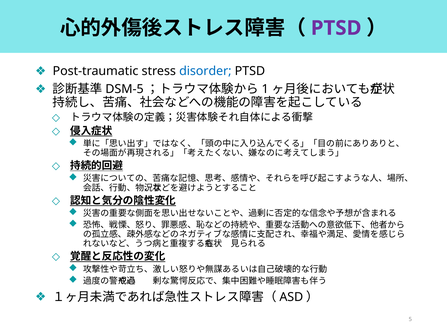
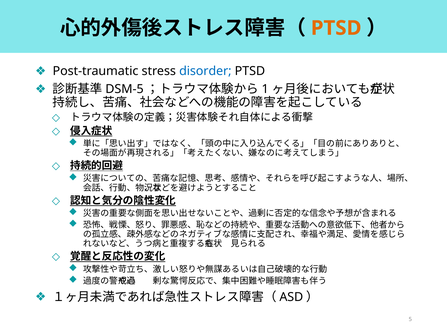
PTSD at (336, 28) colour: purple -> orange
